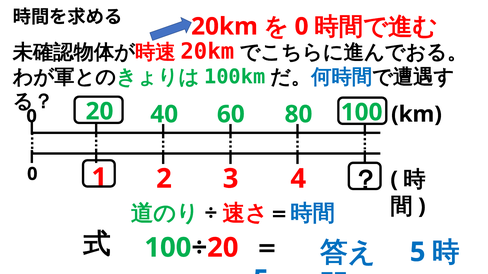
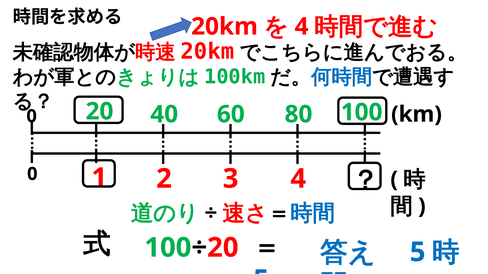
0 at (302, 27): 0 -> 4
